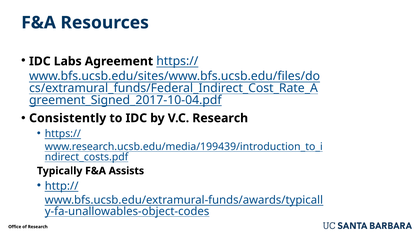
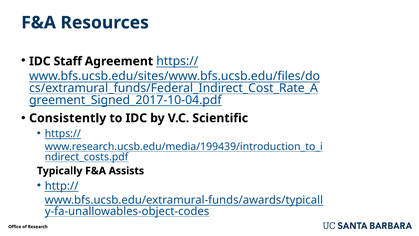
Labs: Labs -> Staff
V.C Research: Research -> Scientific
